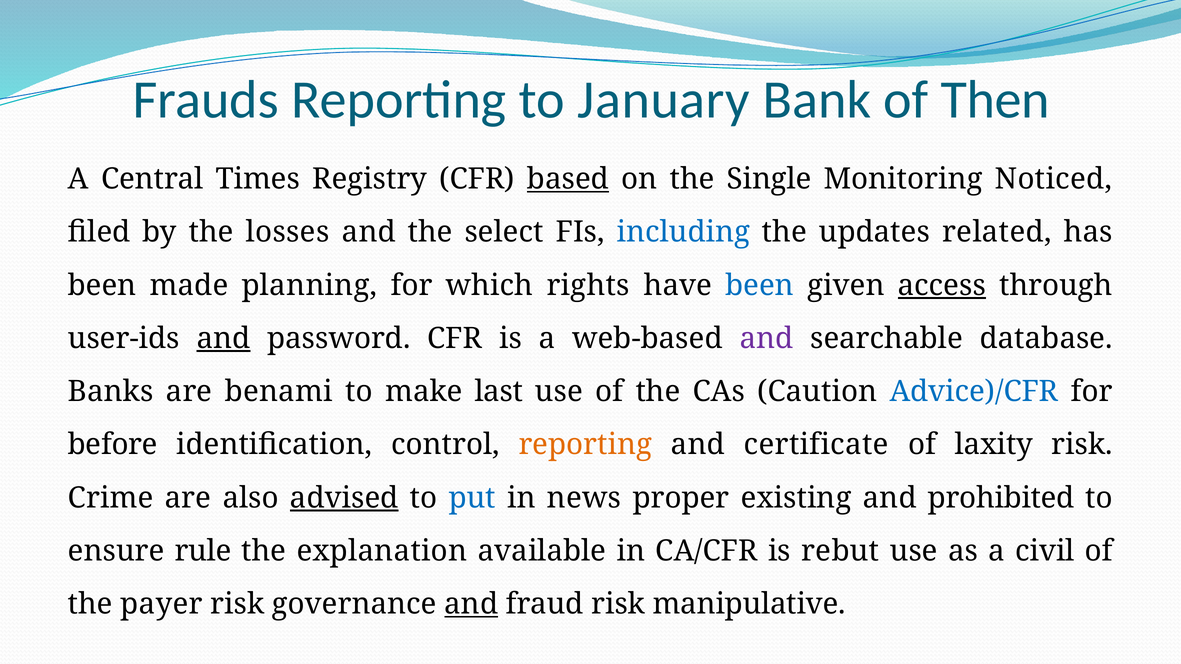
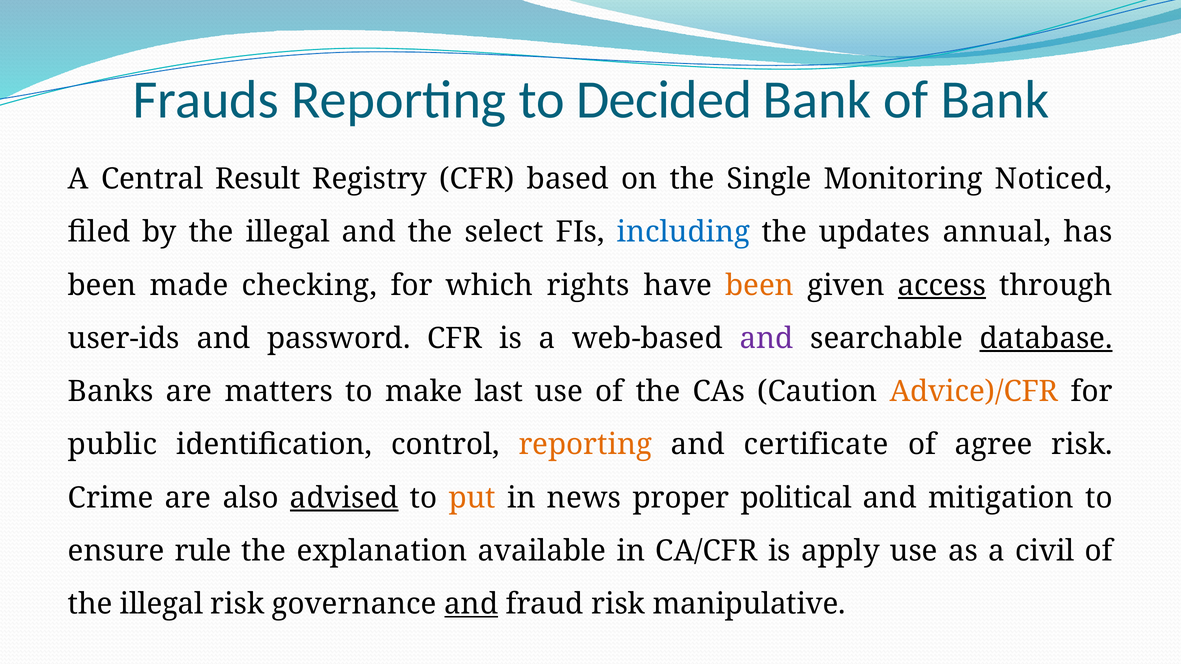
January: January -> Decided
of Then: Then -> Bank
Times: Times -> Result
based underline: present -> none
by the losses: losses -> illegal
related: related -> annual
planning: planning -> checking
been at (760, 285) colour: blue -> orange
and at (223, 339) underline: present -> none
database underline: none -> present
benami: benami -> matters
Advice)/CFR colour: blue -> orange
before: before -> public
laxity: laxity -> agree
put colour: blue -> orange
existing: existing -> political
prohibited: prohibited -> mitigation
rebut: rebut -> apply
payer at (161, 604): payer -> illegal
